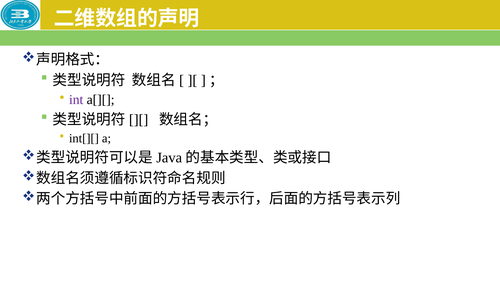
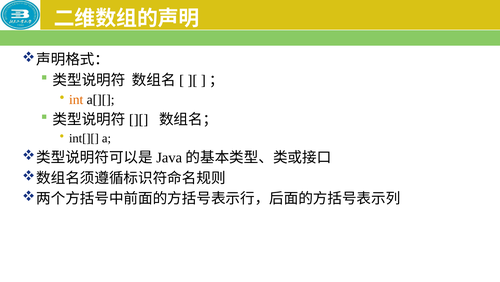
int colour: purple -> orange
